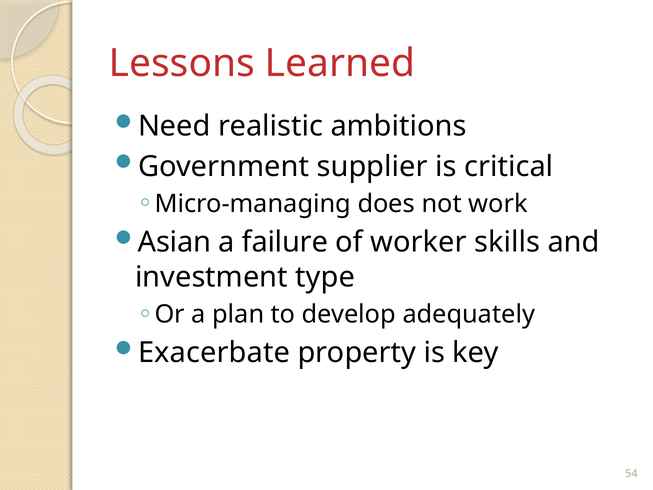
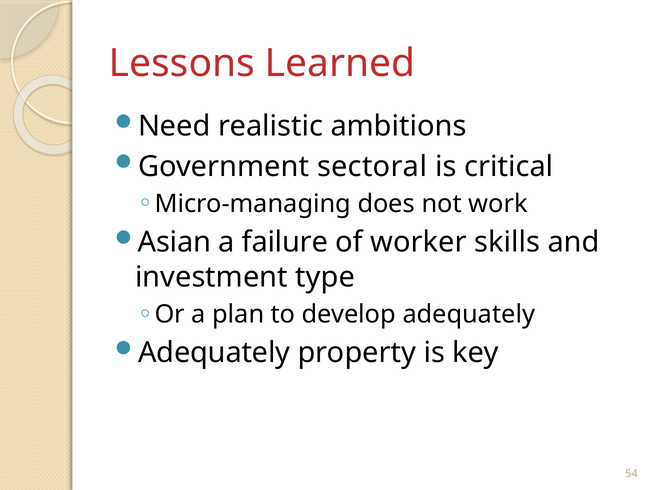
supplier: supplier -> sectoral
Exacerbate at (214, 353): Exacerbate -> Adequately
